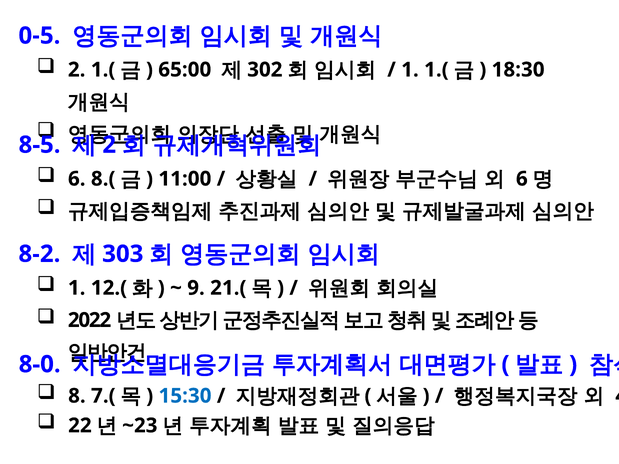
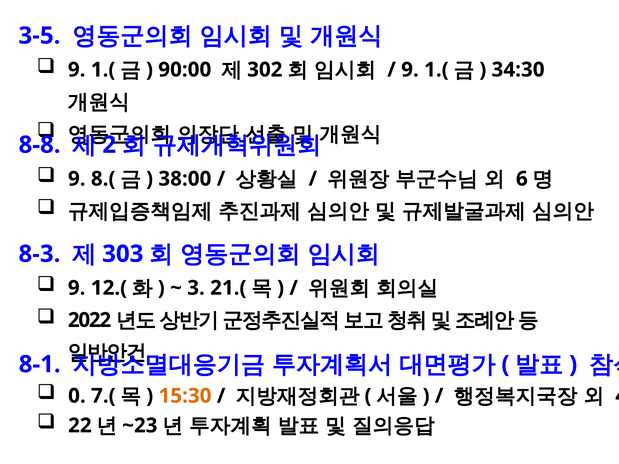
0-5: 0-5 -> 3-5
2 at (77, 70): 2 -> 9
65:00: 65:00 -> 90:00
1 at (410, 70): 1 -> 9
18:30: 18:30 -> 34:30
8-5: 8-5 -> 8-8
6 at (77, 179): 6 -> 9
11:00: 11:00 -> 38:00
8-2: 8-2 -> 8-3
1 at (77, 288): 1 -> 9
9: 9 -> 3
8-0: 8-0 -> 8-1
8: 8 -> 0
15:30 colour: blue -> orange
